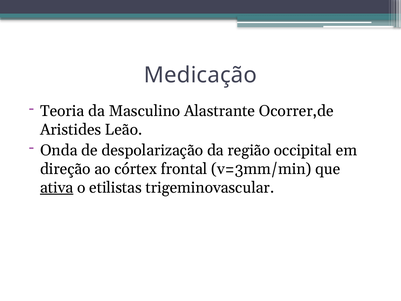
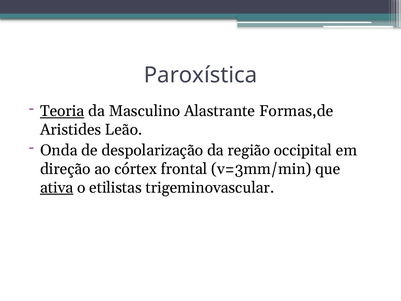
Medicação: Medicação -> Paroxística
Teoria underline: none -> present
Ocorrer,de: Ocorrer,de -> Formas,de
